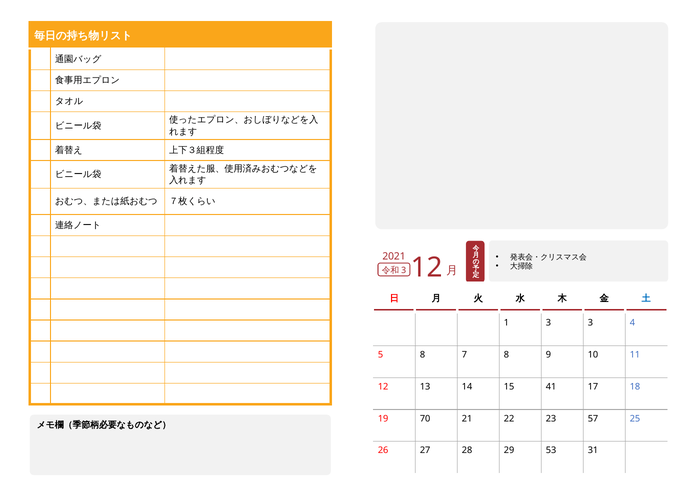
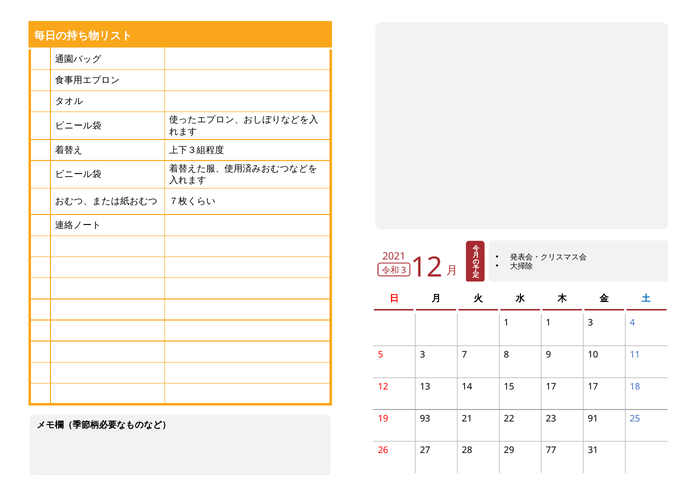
1 3: 3 -> 1
5 8: 8 -> 3
15 41: 41 -> 17
70: 70 -> 93
57: 57 -> 91
53: 53 -> 77
